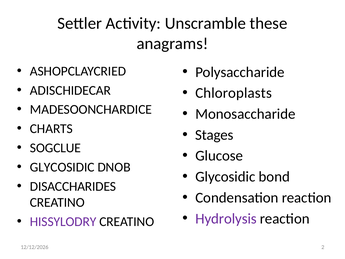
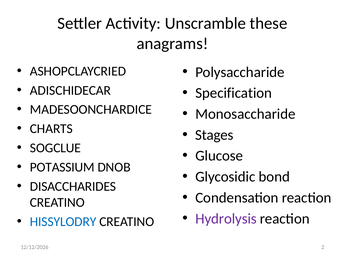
Chloroplasts: Chloroplasts -> Specification
GLYCOSIDIC at (62, 167): GLYCOSIDIC -> POTASSIUM
HISSYLODRY colour: purple -> blue
